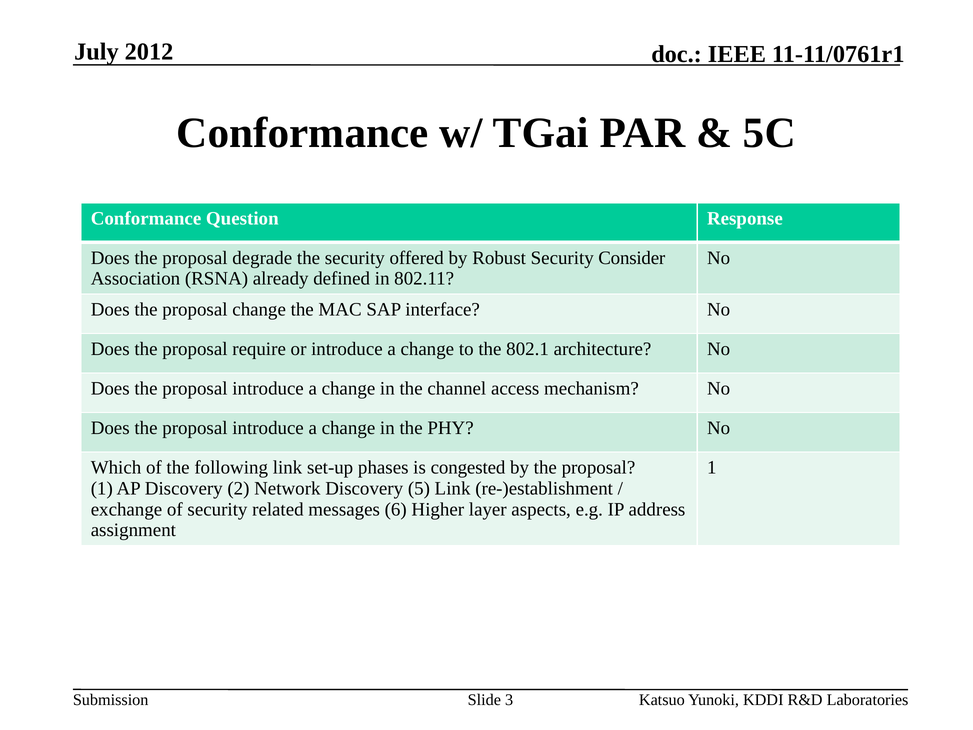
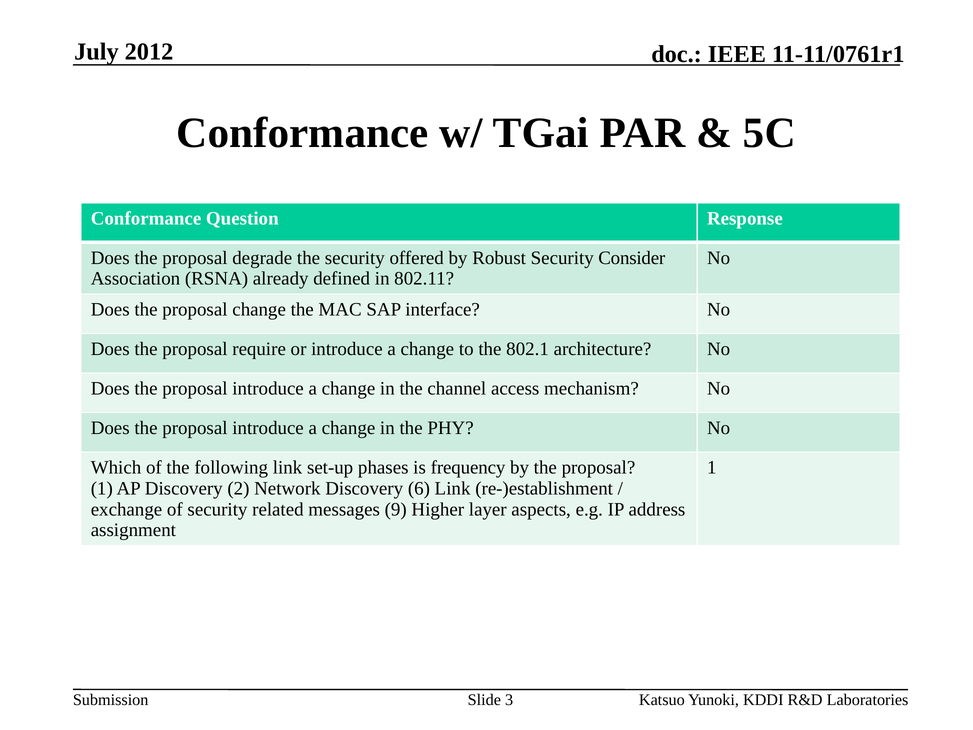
congested: congested -> frequency
5: 5 -> 6
6: 6 -> 9
